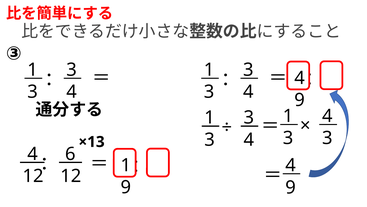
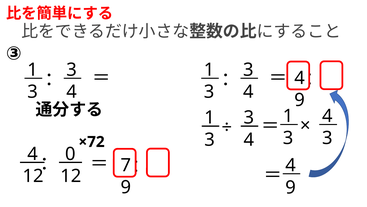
×13: ×13 -> ×72
6: 6 -> 0
1 at (126, 165): 1 -> 7
